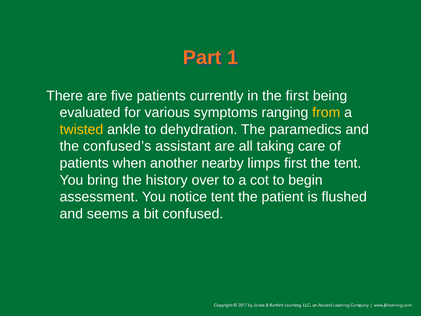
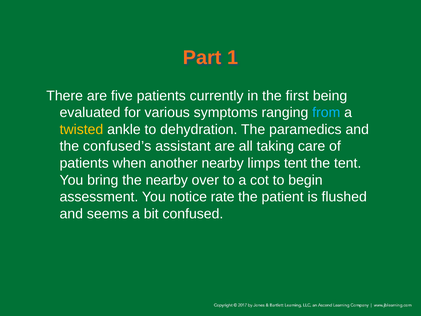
from colour: yellow -> light blue
limps first: first -> tent
the history: history -> nearby
notice tent: tent -> rate
